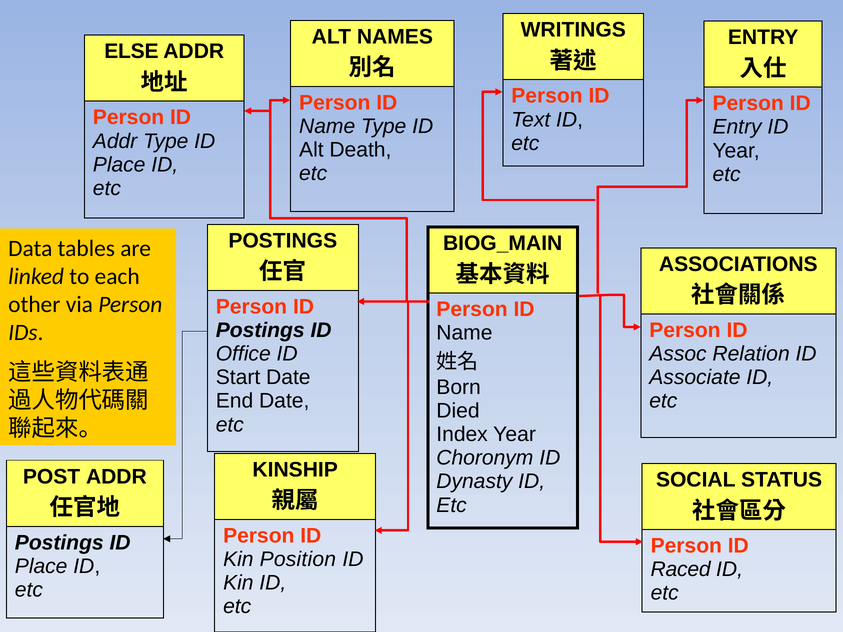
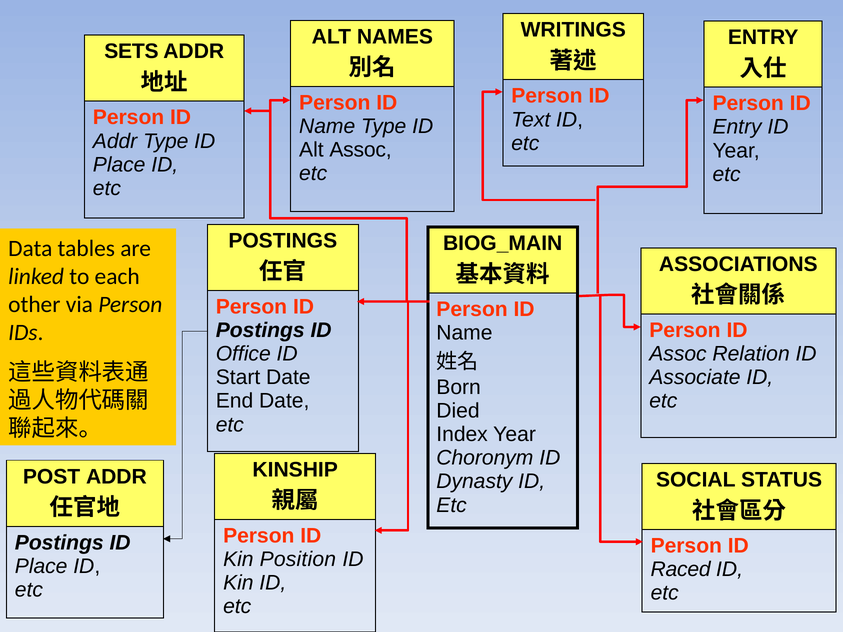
ELSE: ELSE -> SETS
Alt Death: Death -> Assoc
